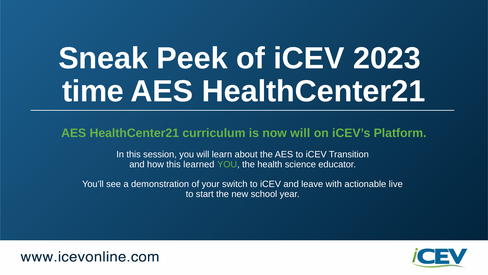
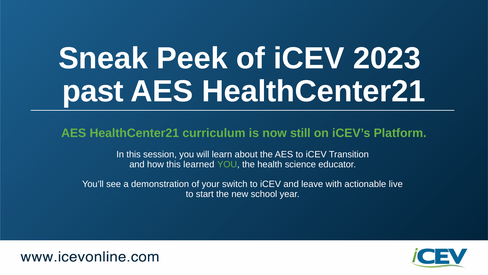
time: time -> past
now will: will -> still
